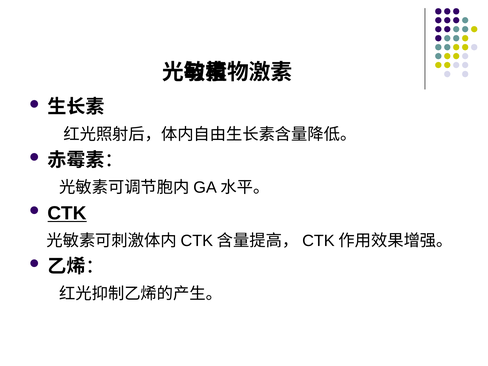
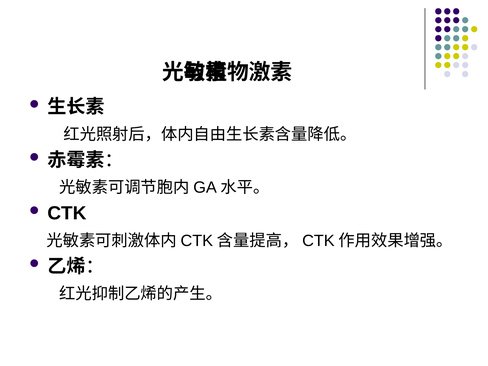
CTK underline: present -> none
